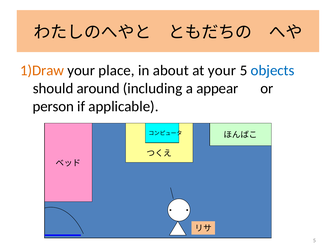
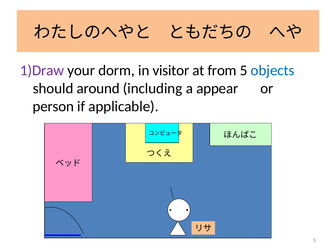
1)Draw colour: orange -> purple
place: place -> dorm
about: about -> visitor
at your: your -> from
